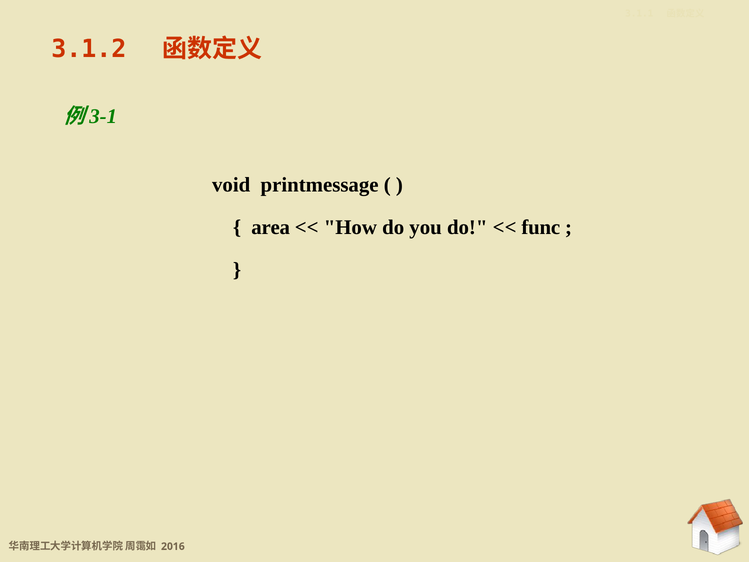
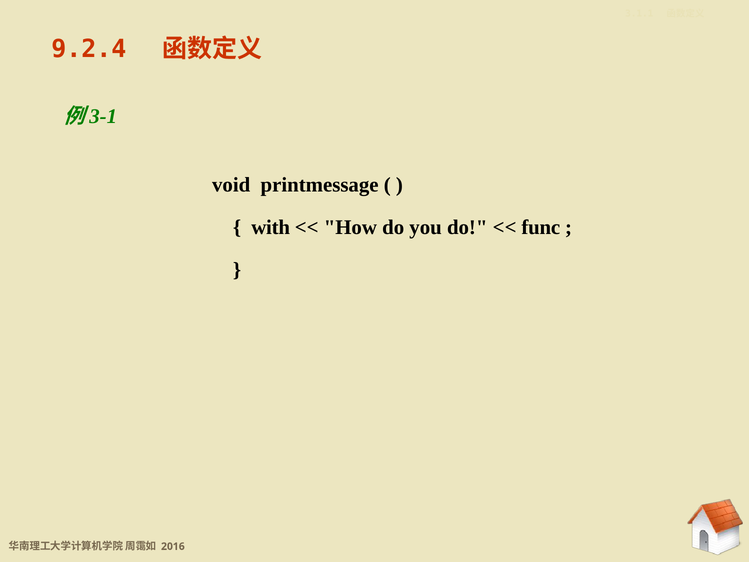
3.1.2: 3.1.2 -> 9.2.4
area: area -> with
